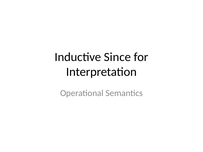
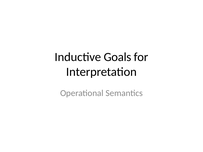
Since: Since -> Goals
